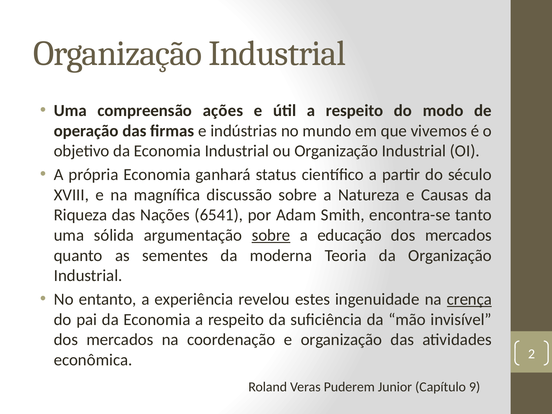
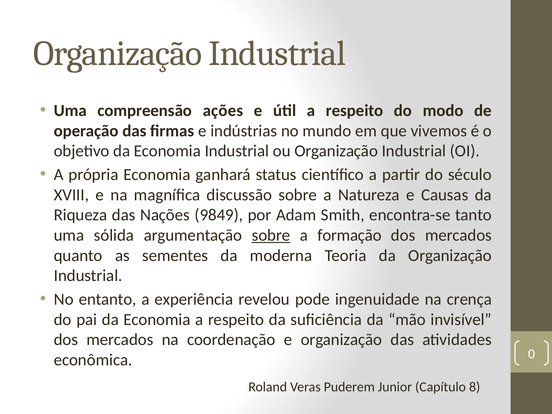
6541: 6541 -> 9849
educação: educação -> formação
estes: estes -> pode
crença underline: present -> none
2: 2 -> 0
9: 9 -> 8
